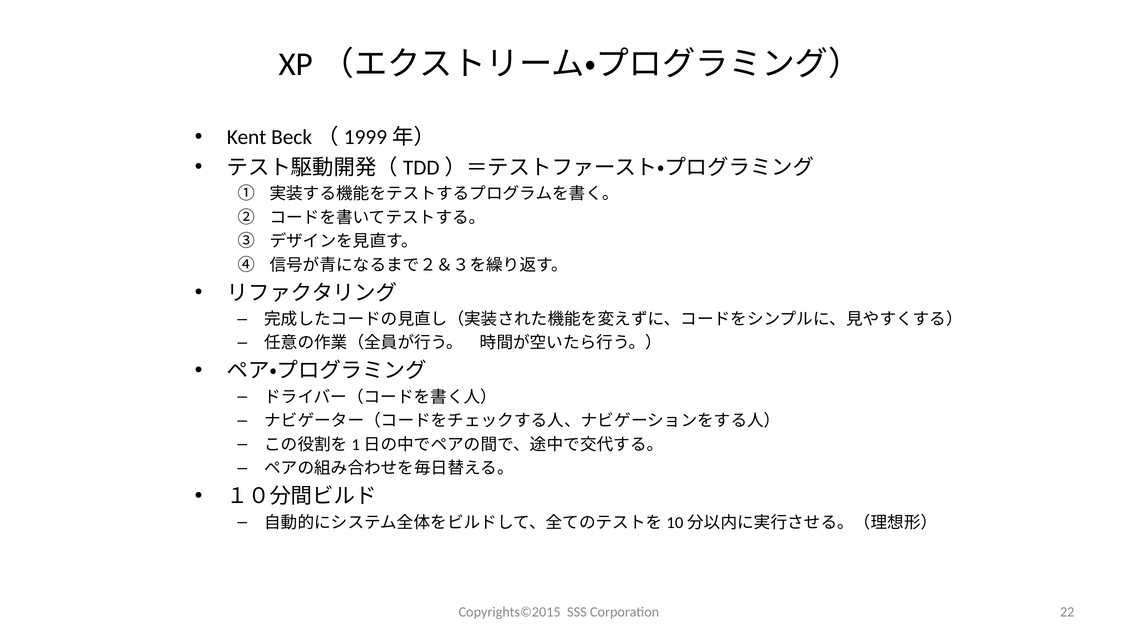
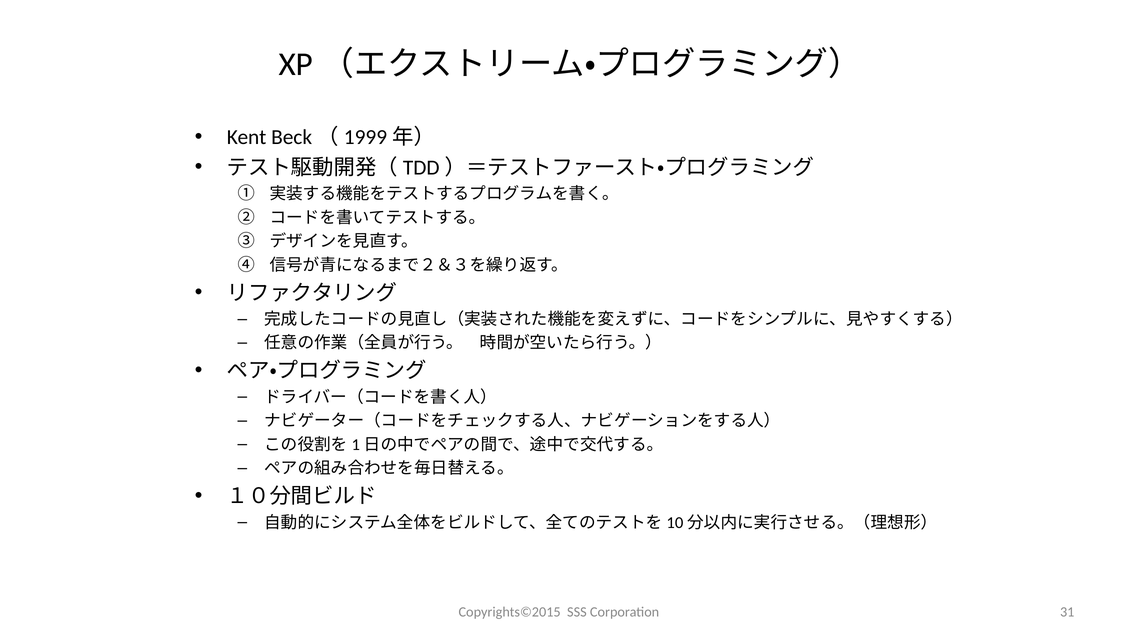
22: 22 -> 31
